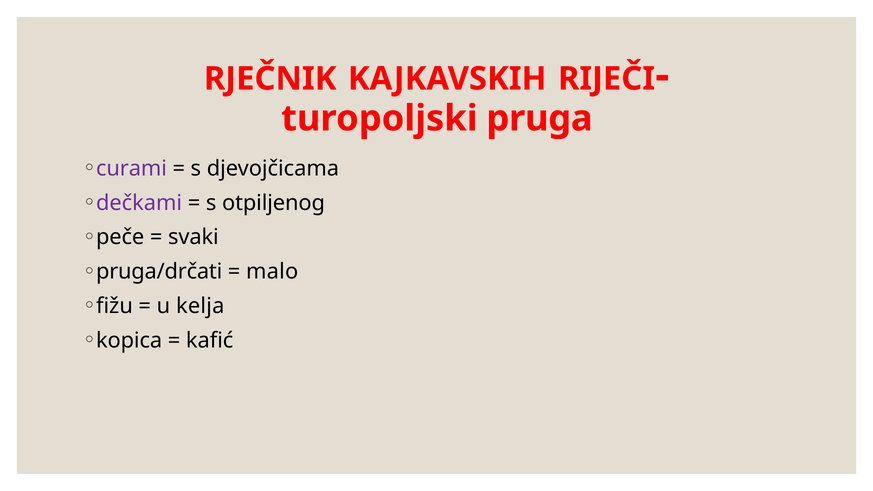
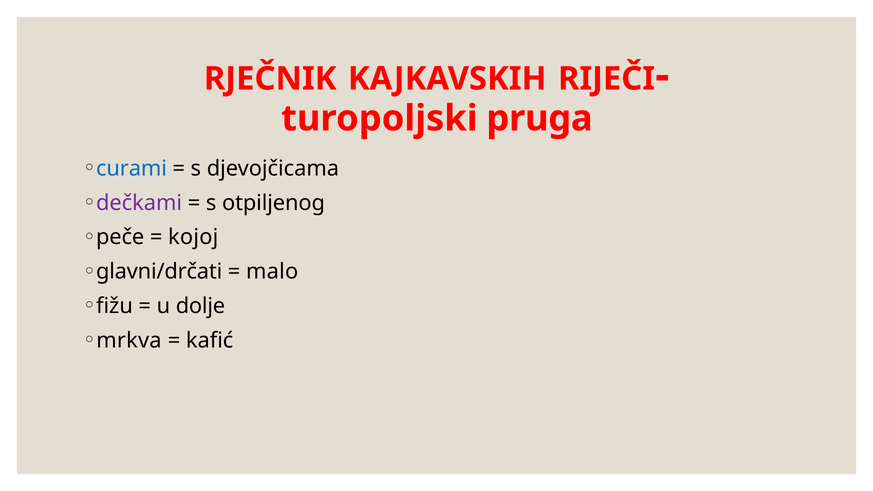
curami colour: purple -> blue
svaki: svaki -> kojoj
pruga/drčati: pruga/drčati -> glavni/drčati
kelja: kelja -> dolje
kopica: kopica -> mrkva
